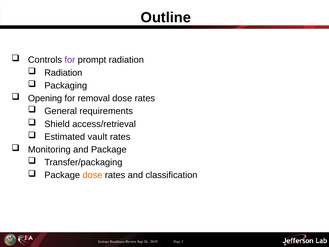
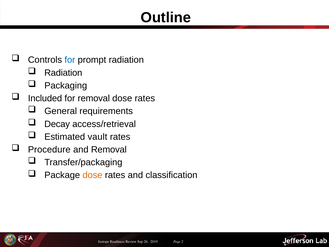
for at (70, 60) colour: purple -> blue
Opening: Opening -> Included
Shield: Shield -> Decay
Monitoring: Monitoring -> Procedure
and Package: Package -> Removal
